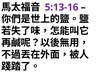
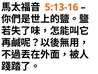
5:13-16 colour: purple -> orange
